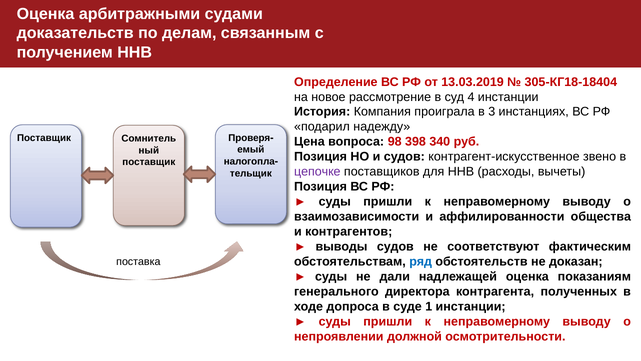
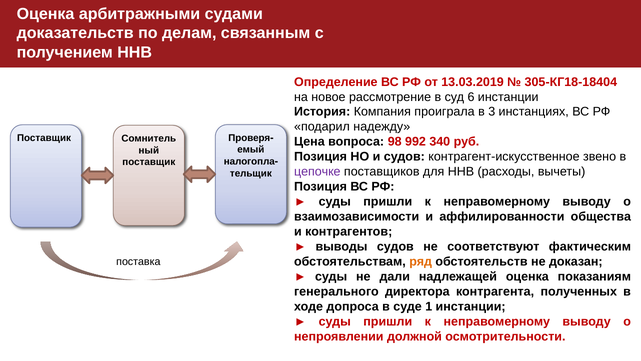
4: 4 -> 6
398: 398 -> 992
ряд colour: blue -> orange
